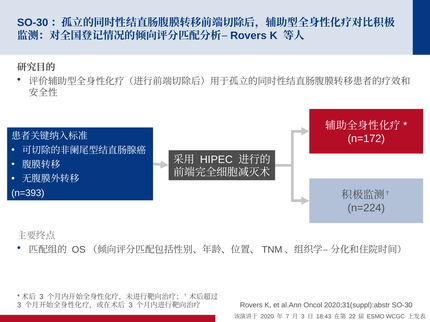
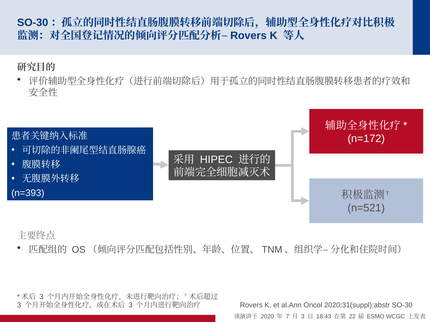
n=224: n=224 -> n=521
